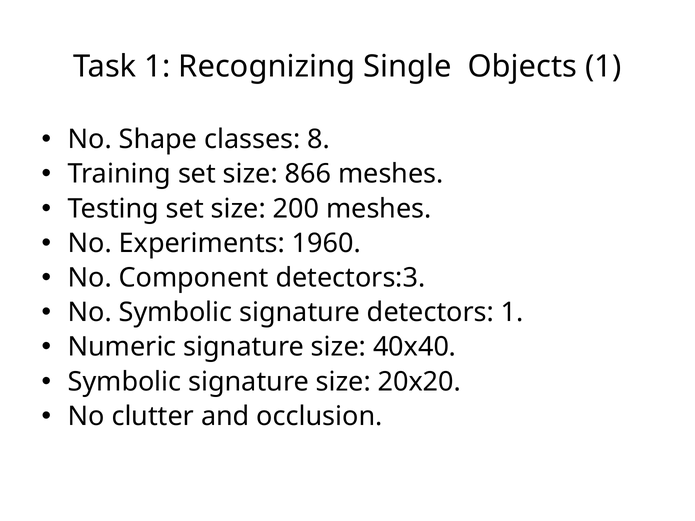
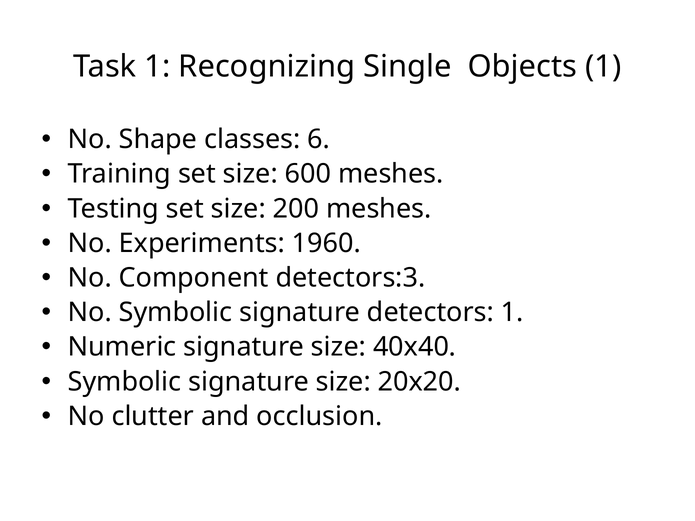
8: 8 -> 6
866: 866 -> 600
